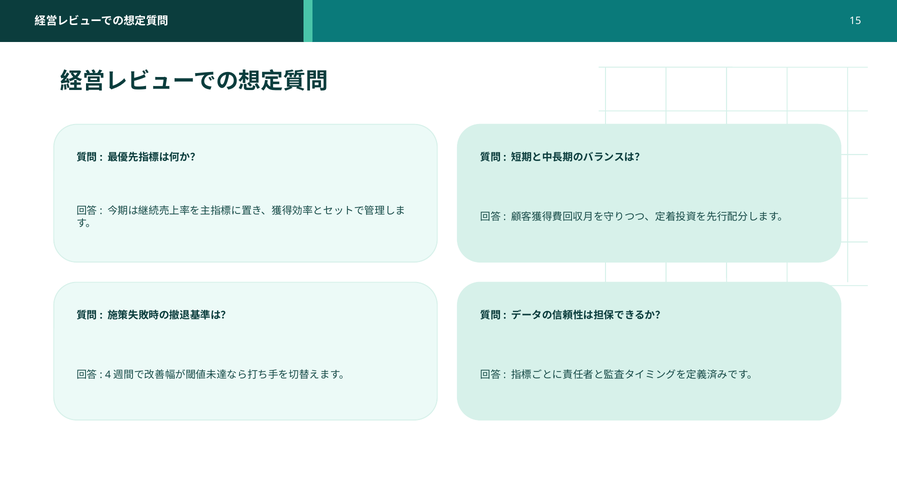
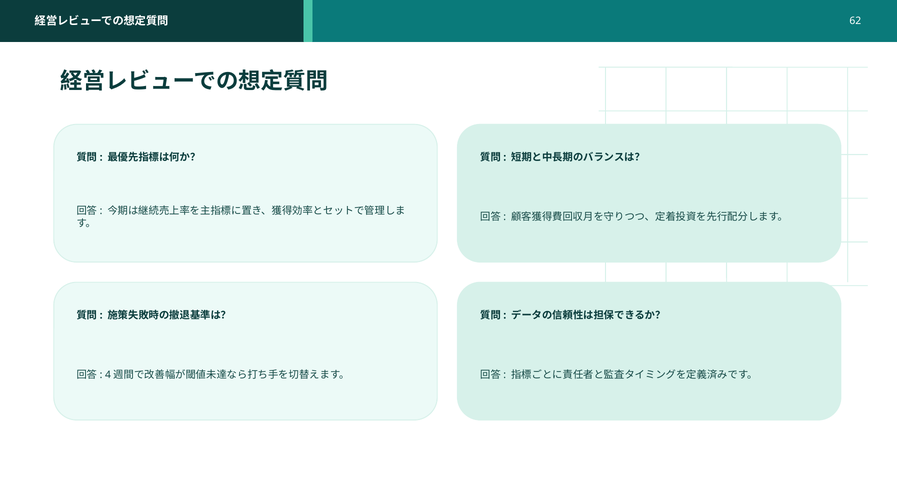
15: 15 -> 62
